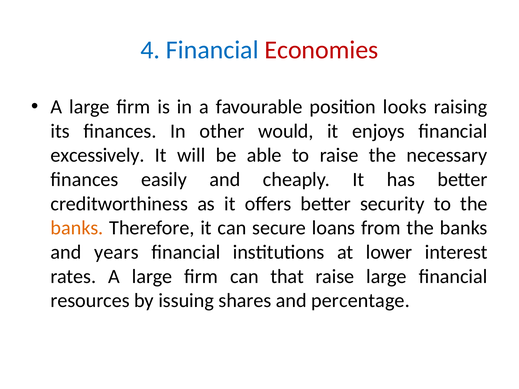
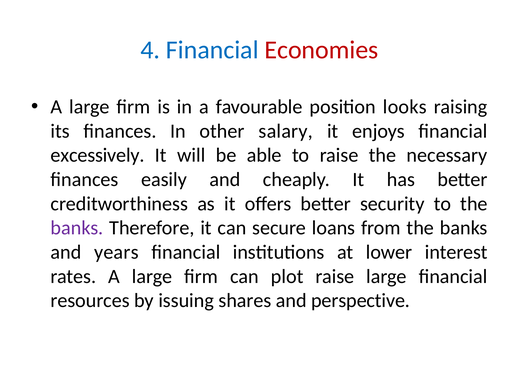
would: would -> salary
banks at (77, 228) colour: orange -> purple
that: that -> plot
percentage: percentage -> perspective
